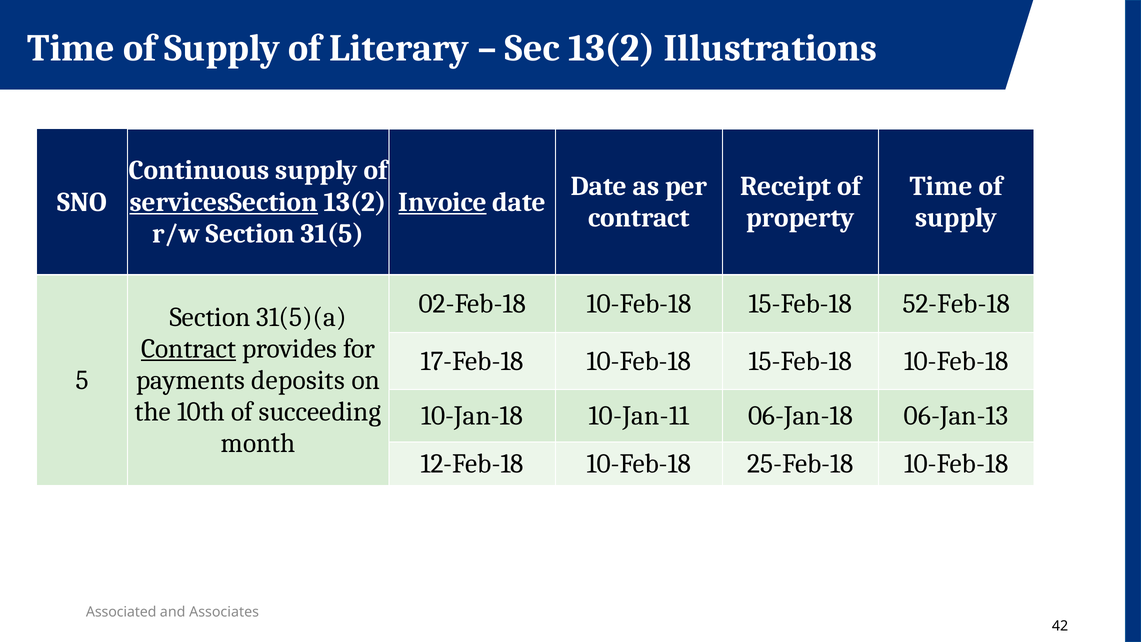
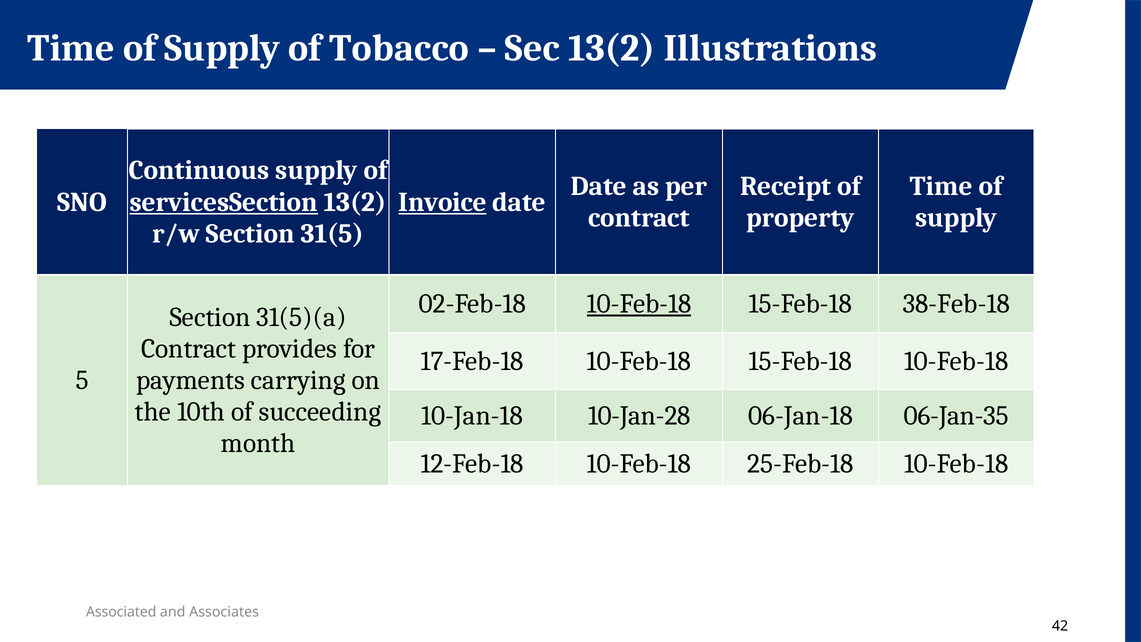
Literary: Literary -> Tobacco
10-Feb-18 at (639, 304) underline: none -> present
52-Feb-18: 52-Feb-18 -> 38-Feb-18
Contract at (189, 349) underline: present -> none
deposits: deposits -> carrying
10-Jan-11: 10-Jan-11 -> 10-Jan-28
06-Jan-13: 06-Jan-13 -> 06-Jan-35
